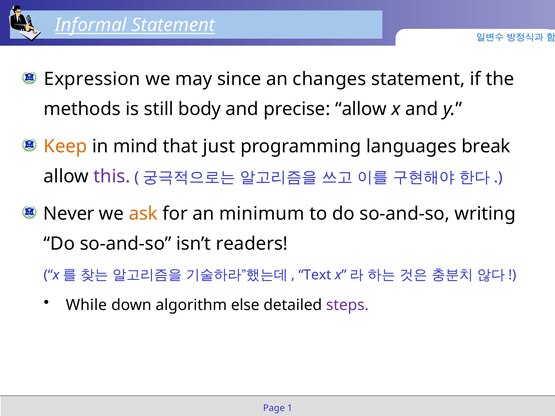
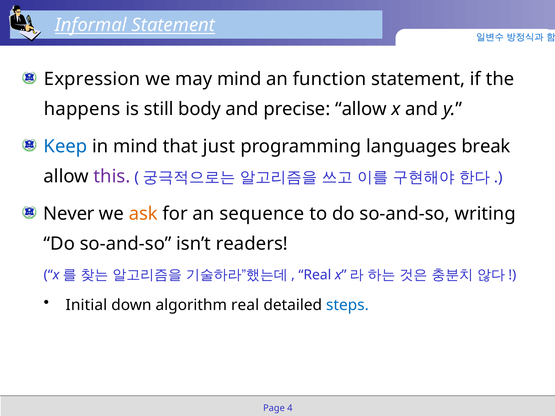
may since: since -> mind
changes: changes -> function
methods: methods -> happens
Keep colour: orange -> blue
minimum: minimum -> sequence
Text at (315, 275): Text -> Real
While: While -> Initial
algorithm else: else -> real
steps colour: purple -> blue
1: 1 -> 4
